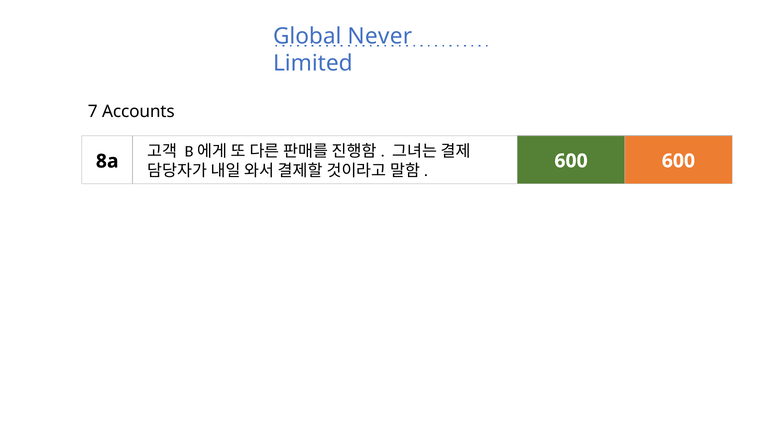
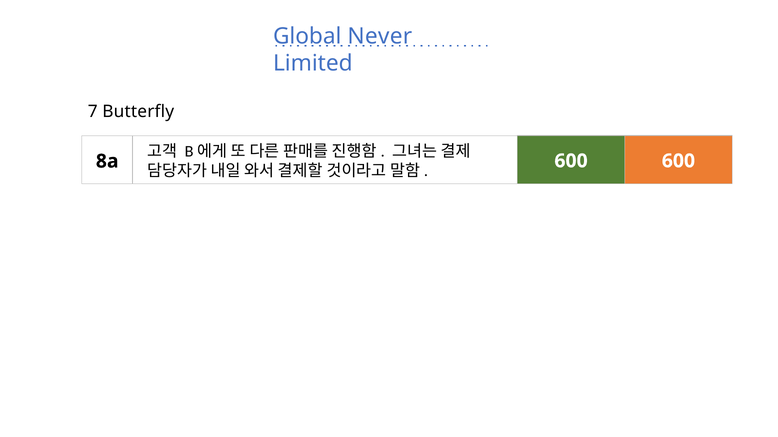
7 Accounts: Accounts -> Butterfly
